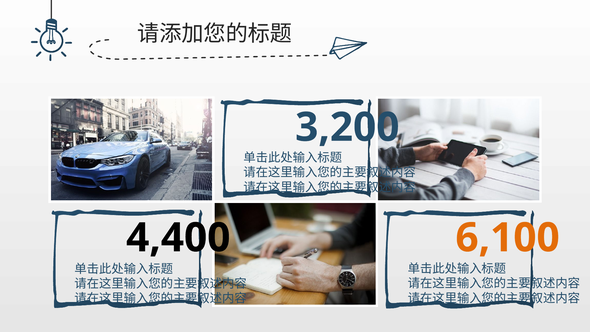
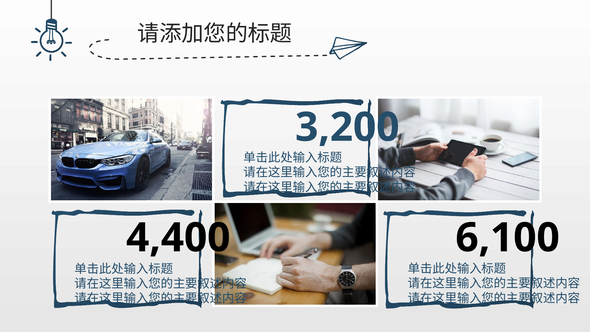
6,100 colour: orange -> black
